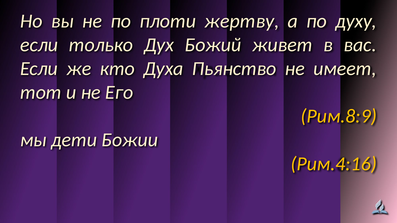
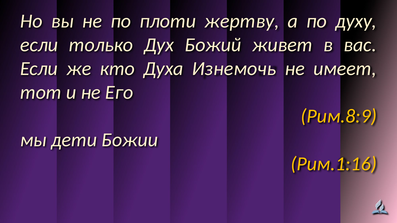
Пьянство: Пьянство -> Изнемочь
Рим.4:16: Рим.4:16 -> Рим.1:16
